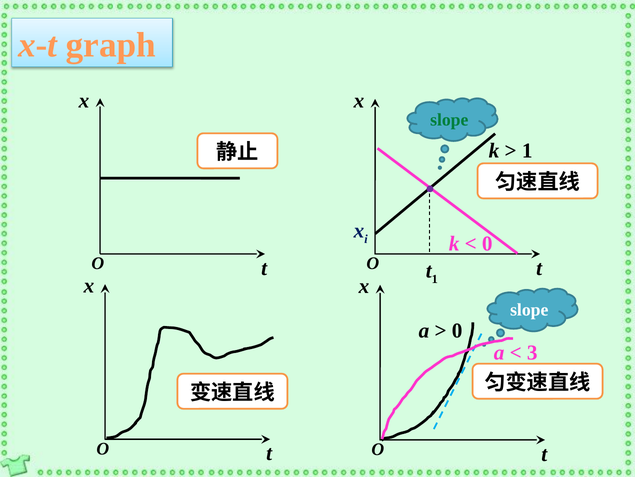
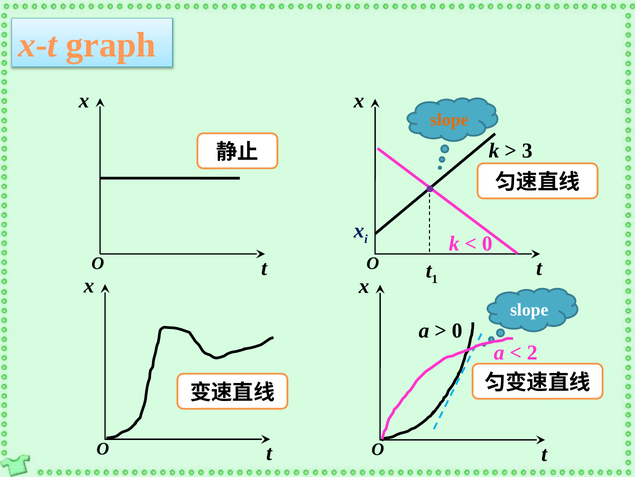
slope at (449, 120) colour: green -> orange
1 at (527, 150): 1 -> 3
3: 3 -> 2
